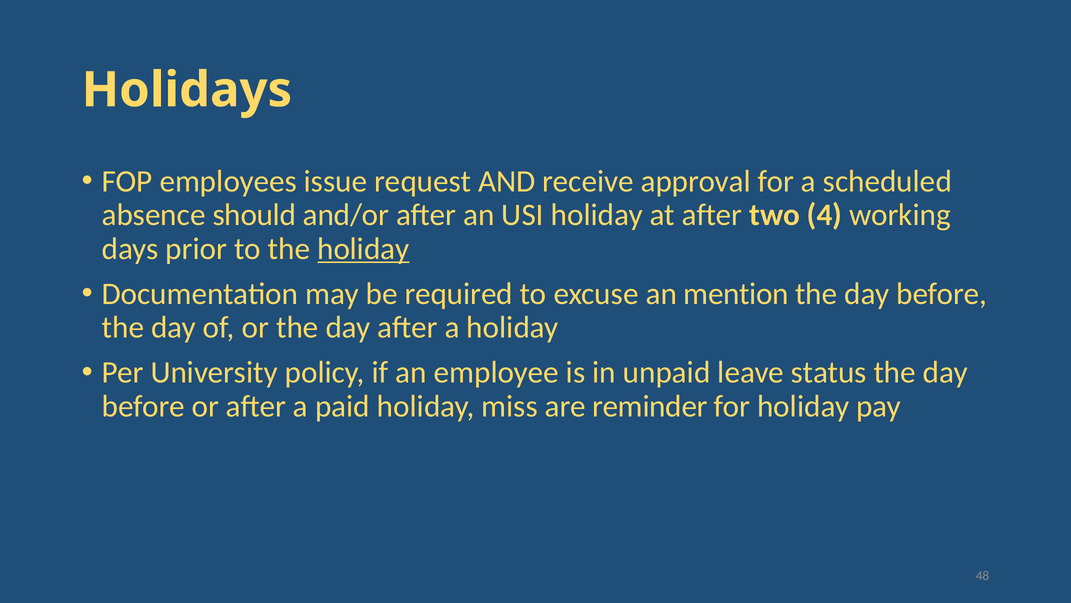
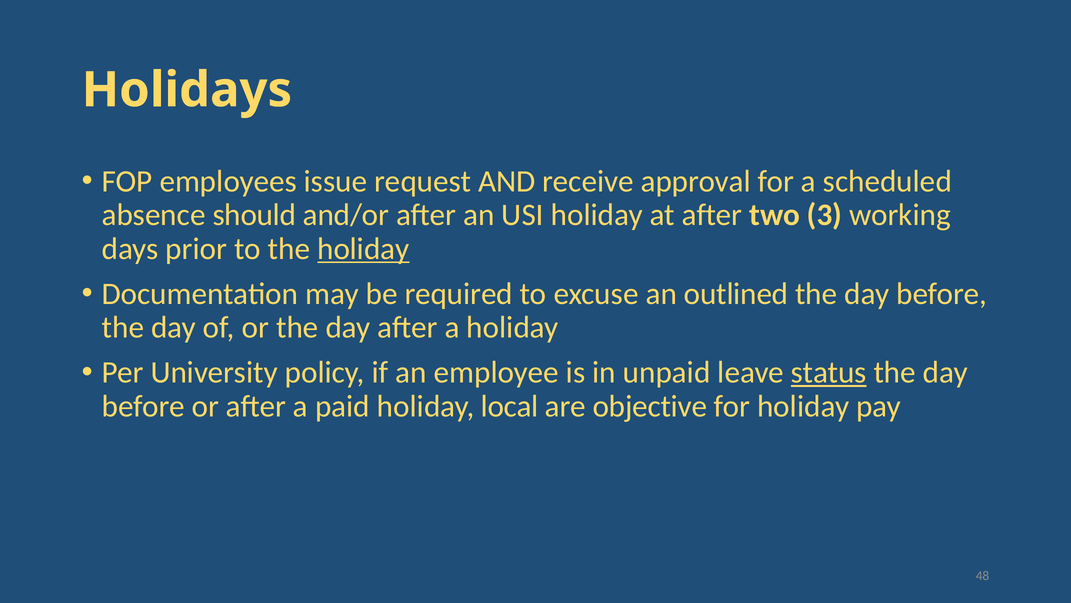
4: 4 -> 3
mention: mention -> outlined
status underline: none -> present
miss: miss -> local
reminder: reminder -> objective
